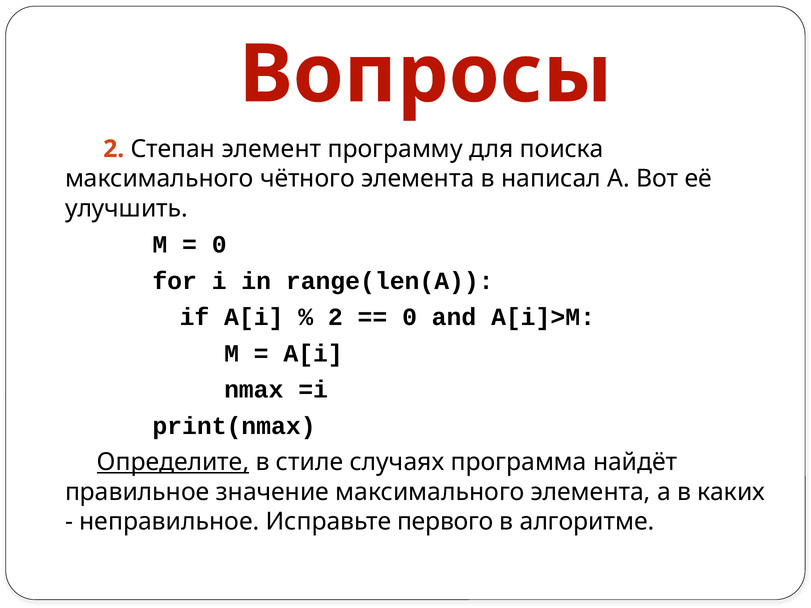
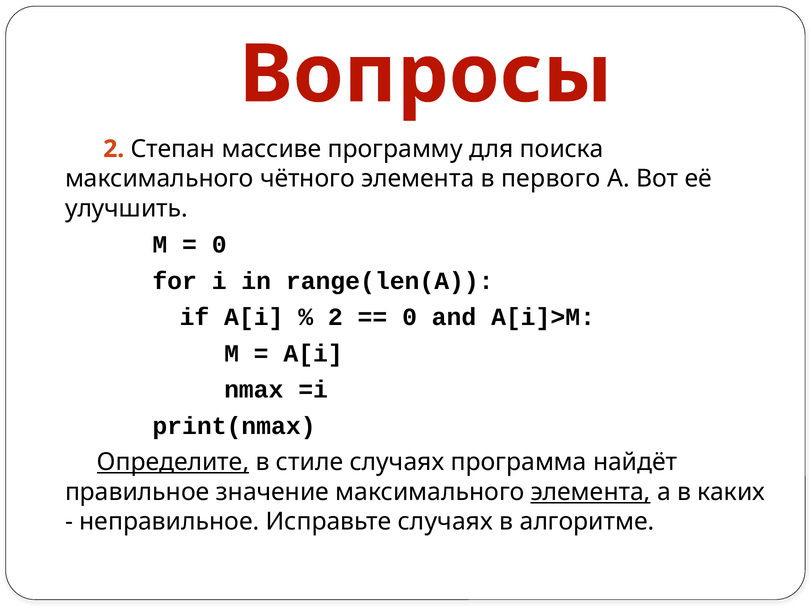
элемент: элемент -> массиве
написал: написал -> первого
элемента at (591, 492) underline: none -> present
Исправьте первого: первого -> случаях
